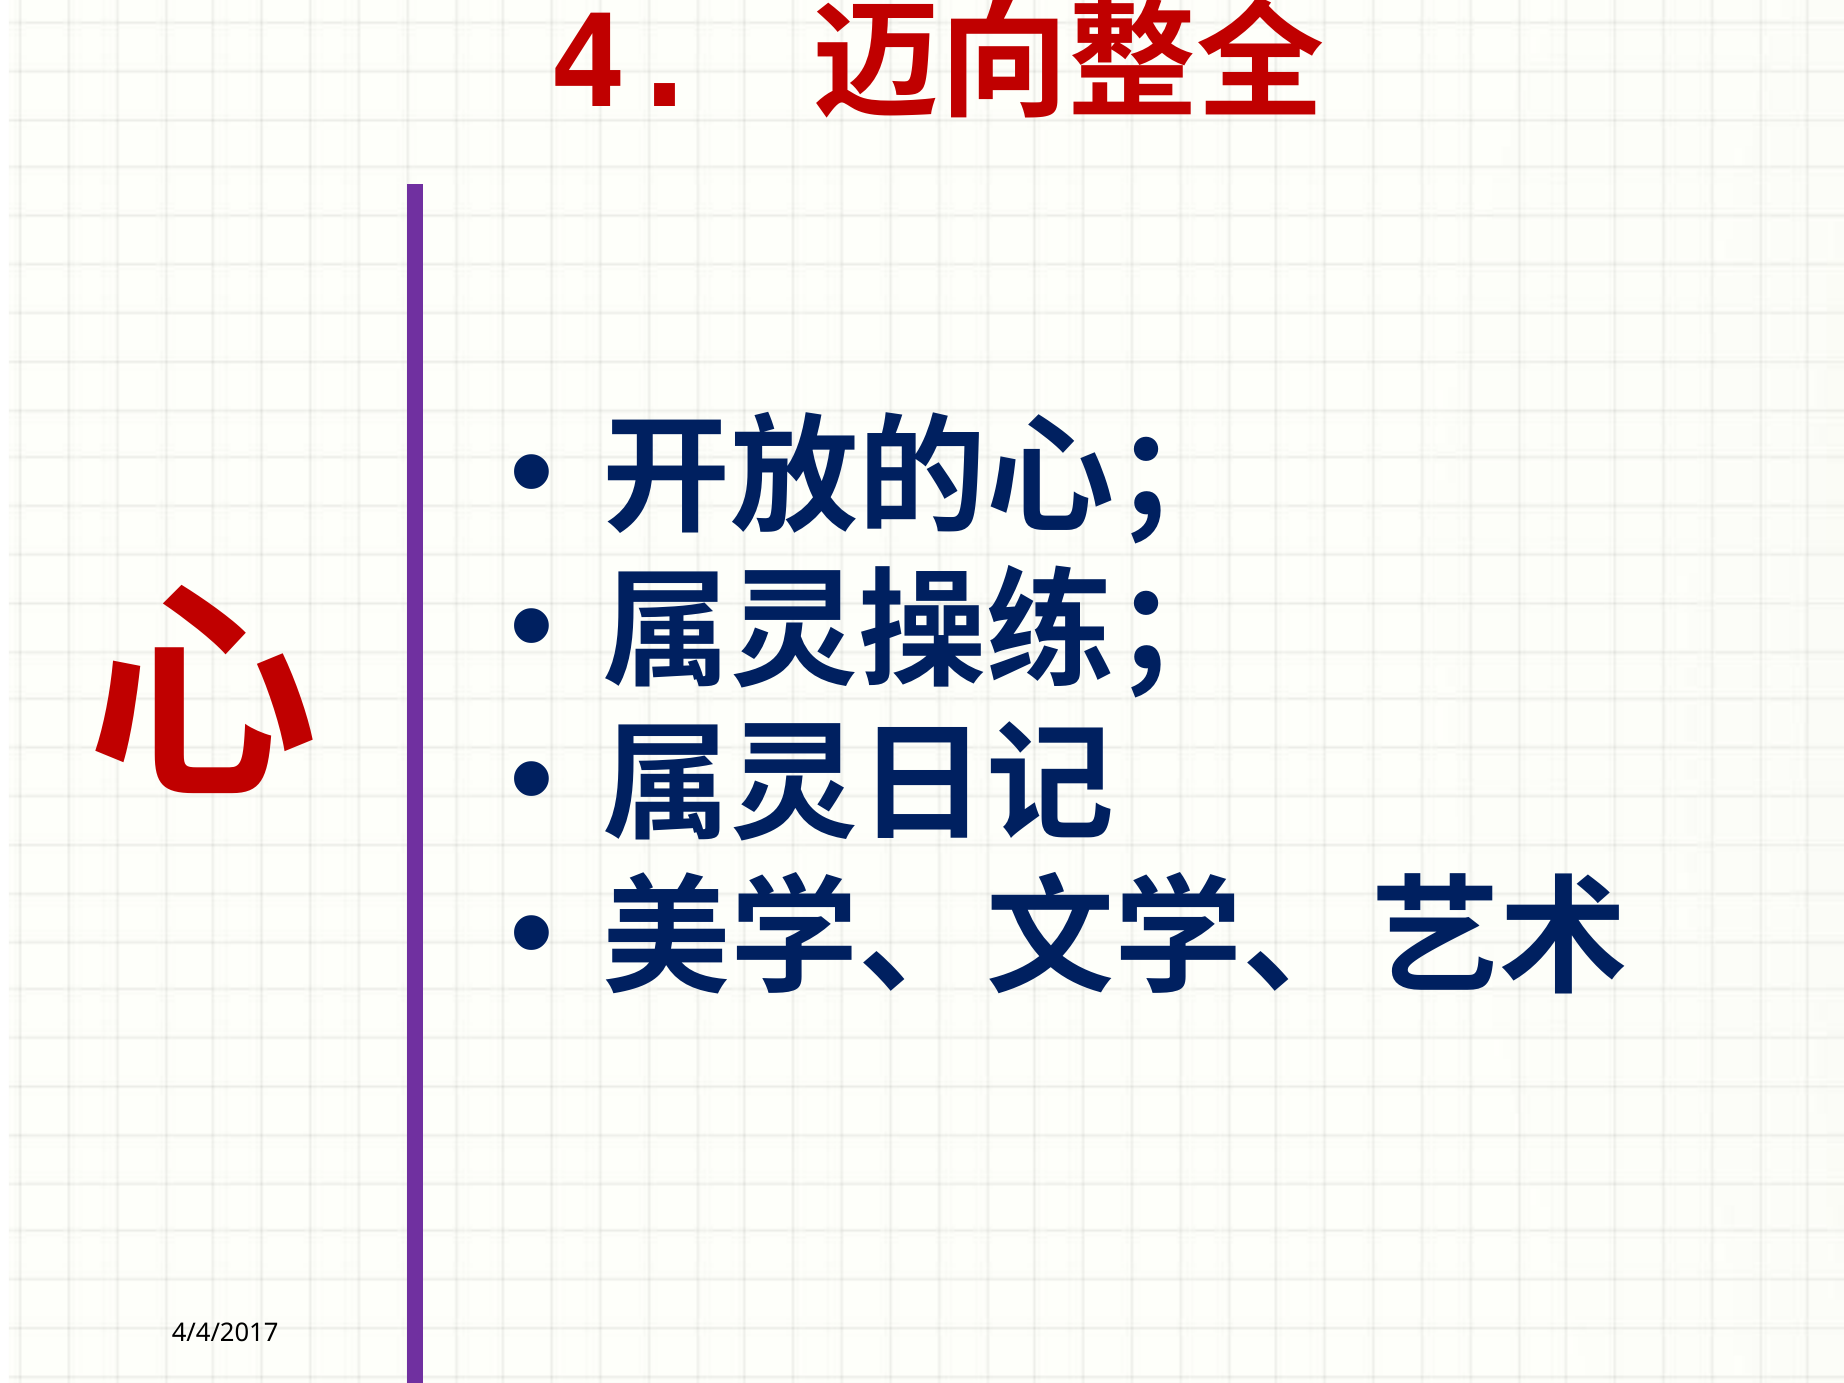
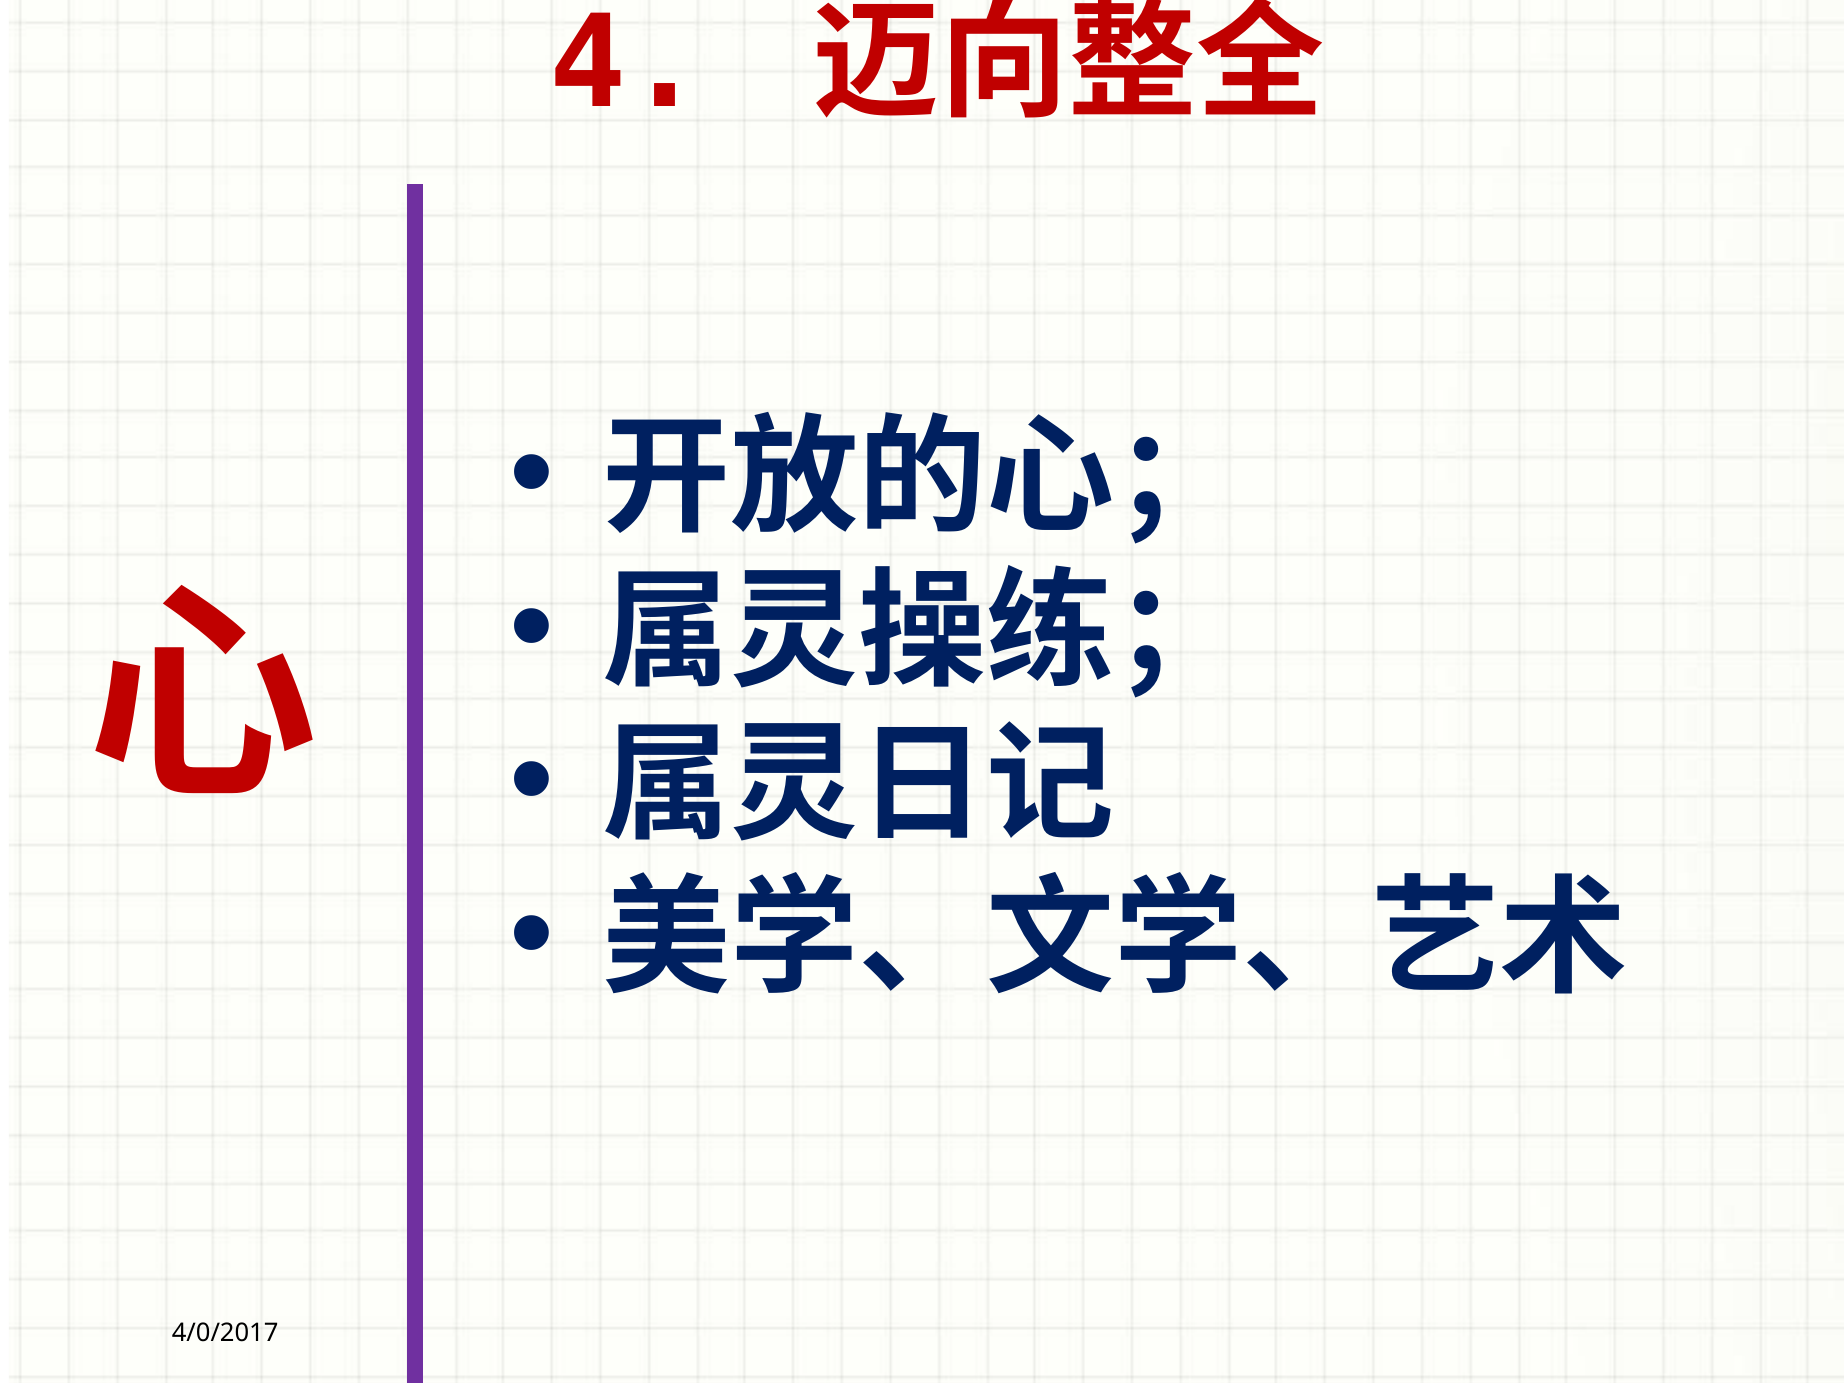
4/4/2017: 4/4/2017 -> 4/0/2017
